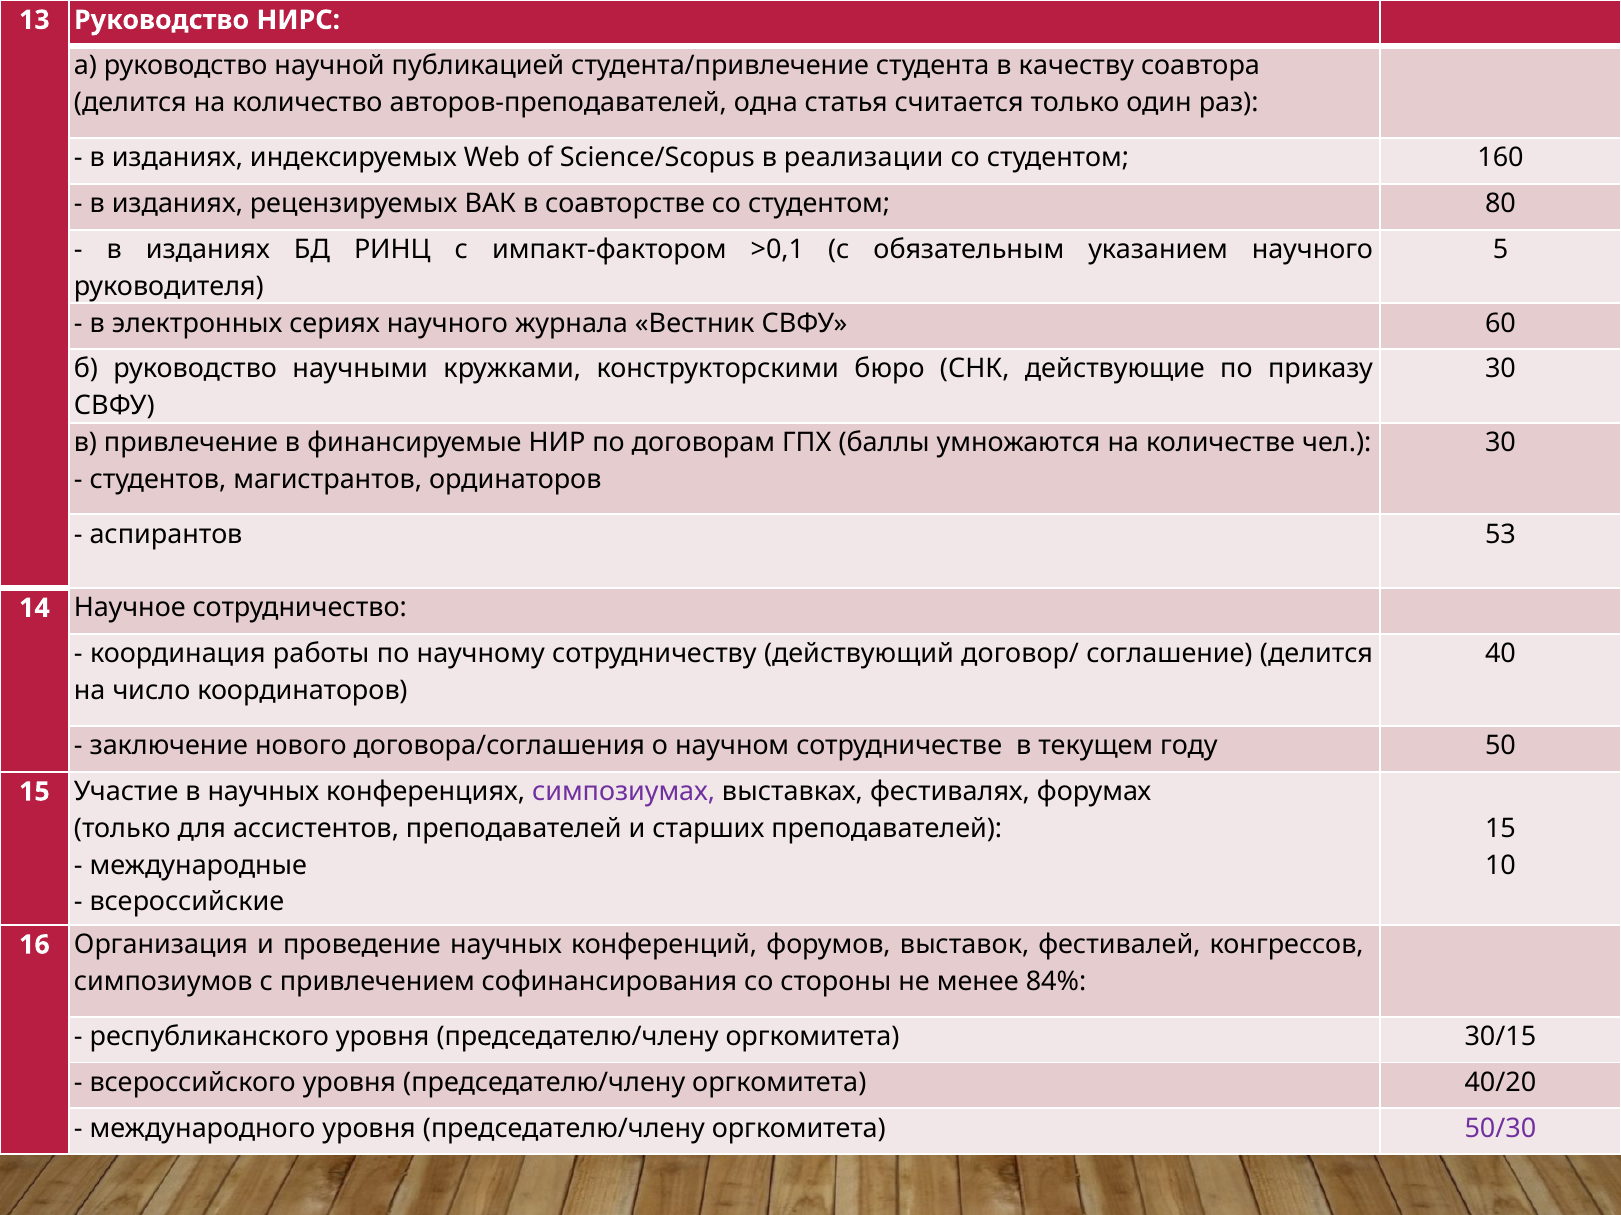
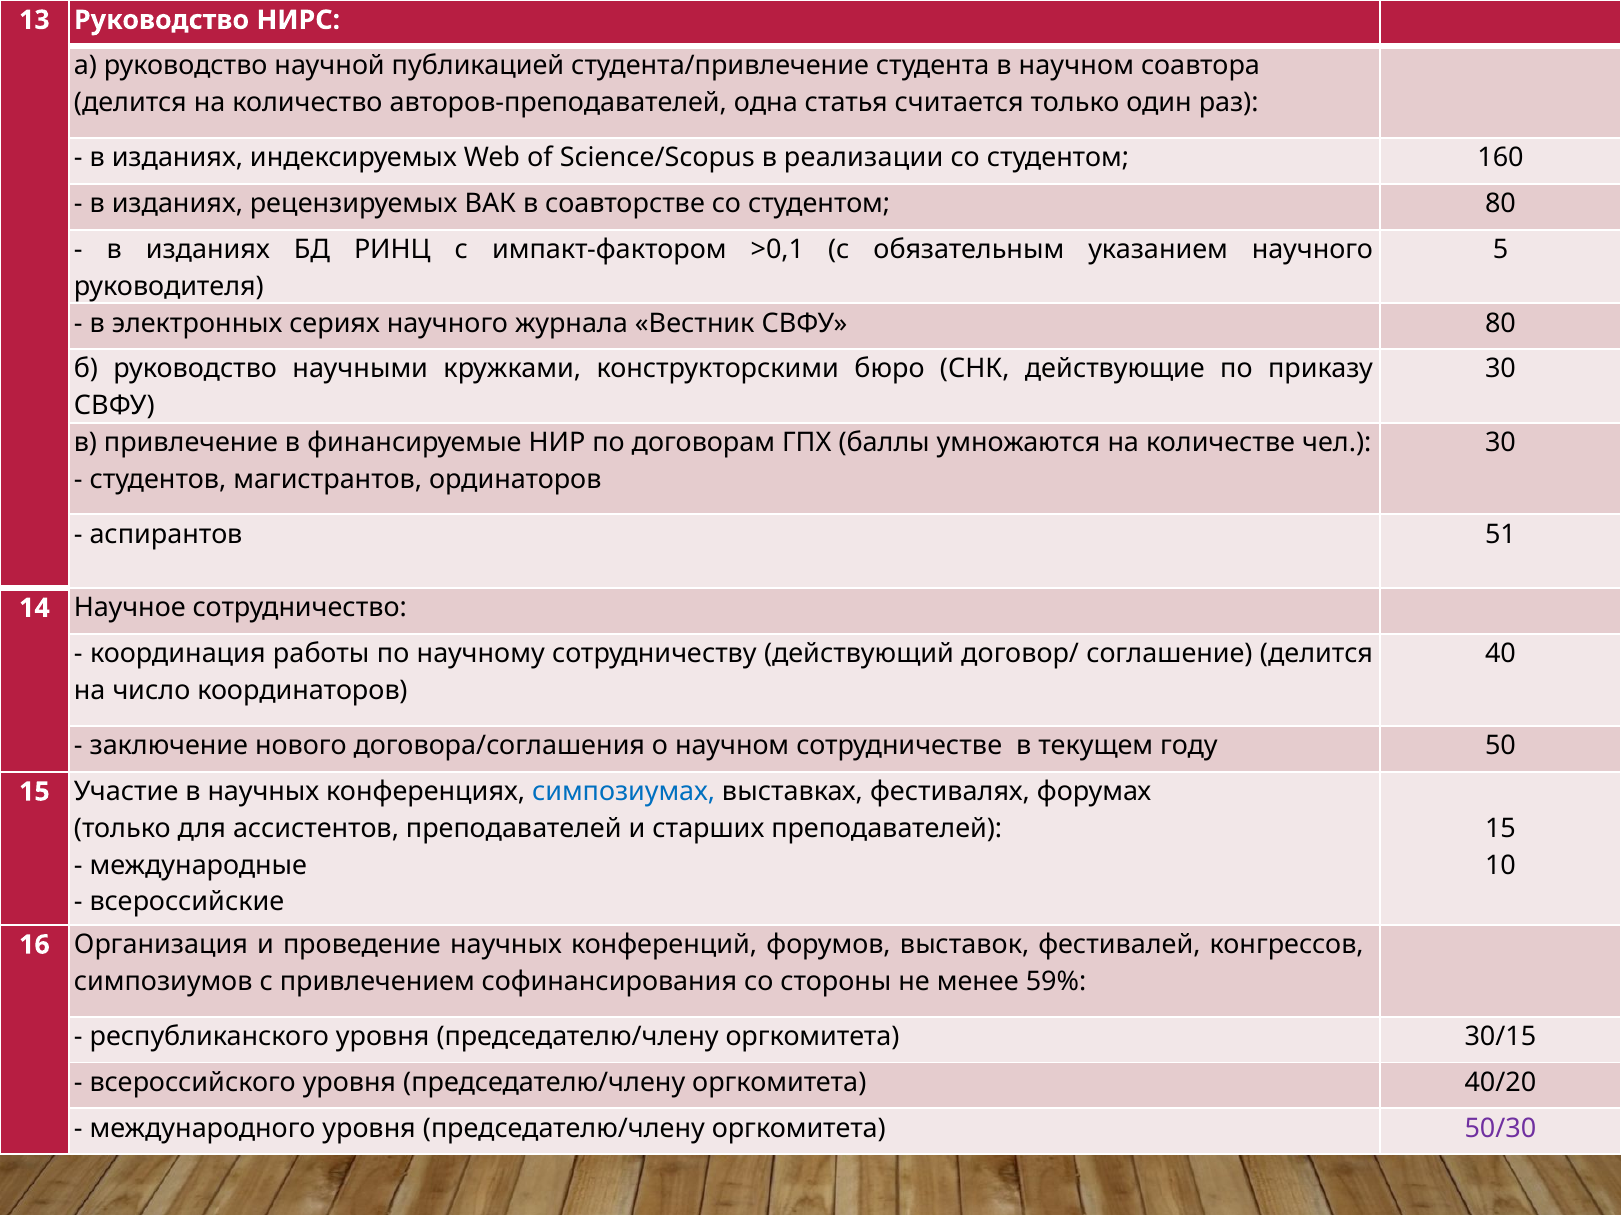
в качеству: качеству -> научном
СВФУ 60: 60 -> 80
53: 53 -> 51
симпозиумах colour: purple -> blue
84%: 84% -> 59%
